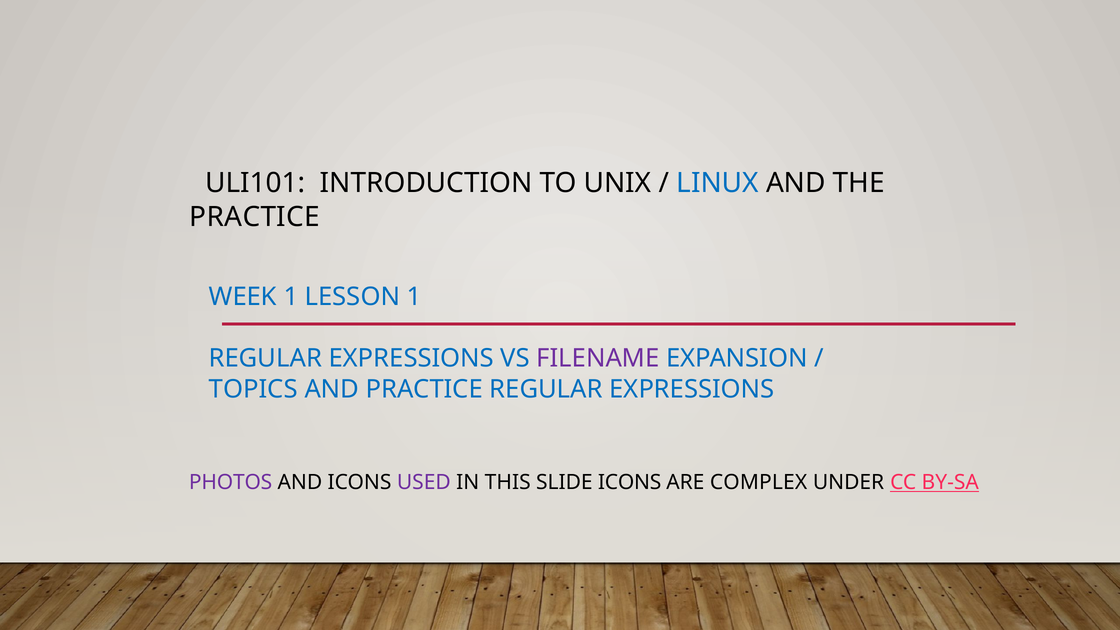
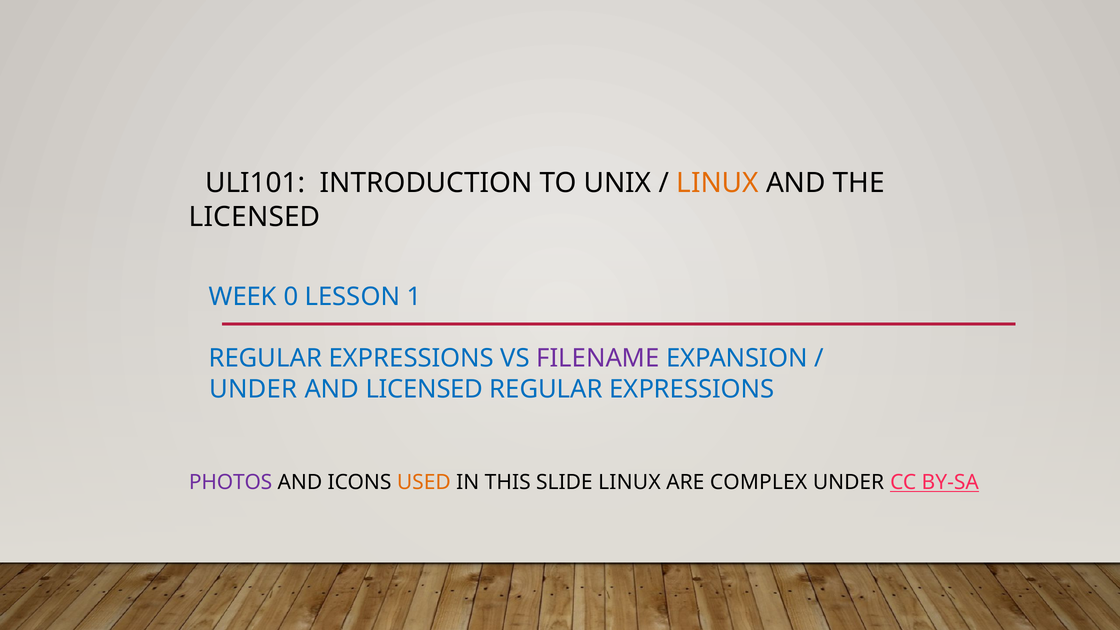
LINUX at (718, 183) colour: blue -> orange
PRACTICE at (255, 217): PRACTICE -> LICENSED
WEEK 1: 1 -> 0
TOPICS at (253, 389): TOPICS -> UNDER
AND PRACTICE: PRACTICE -> LICENSED
USED colour: purple -> orange
SLIDE ICONS: ICONS -> LINUX
